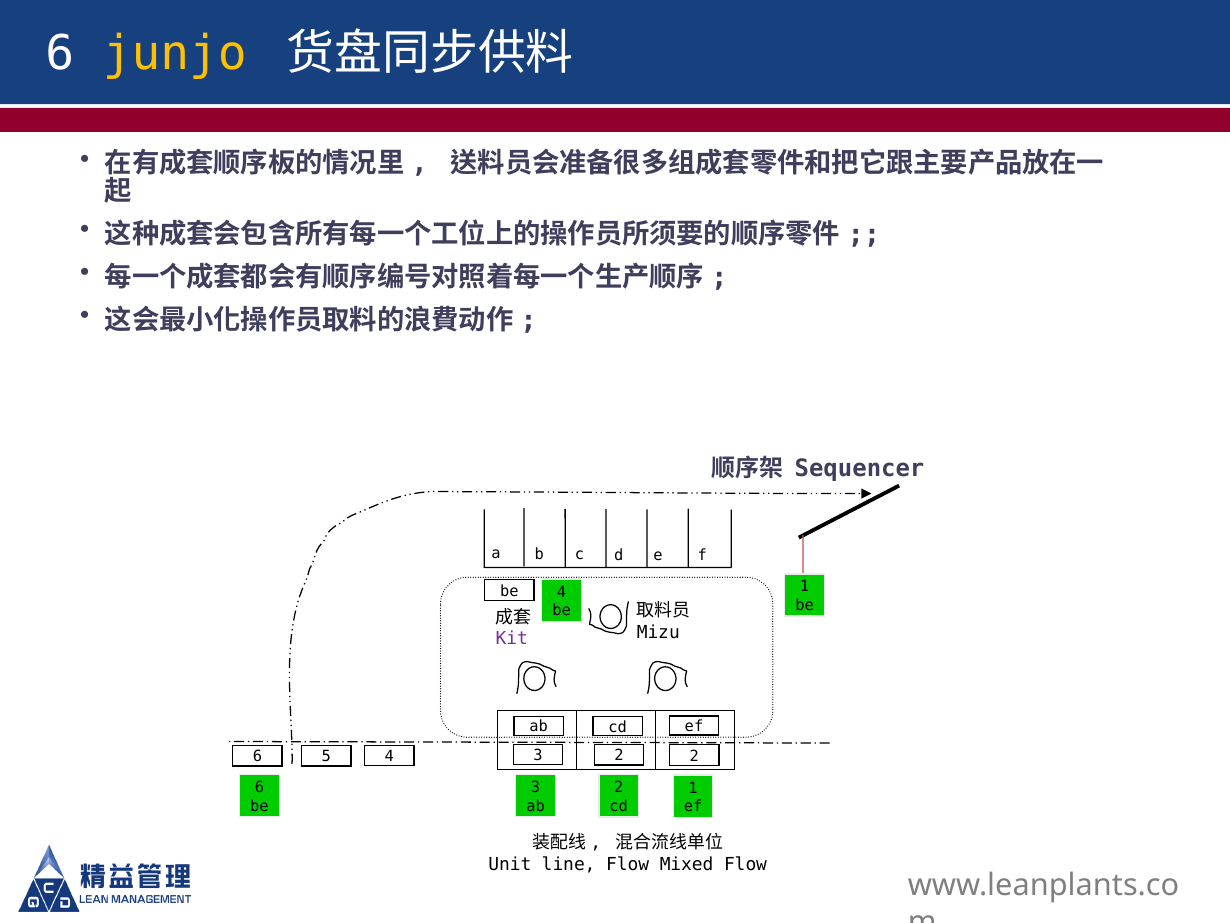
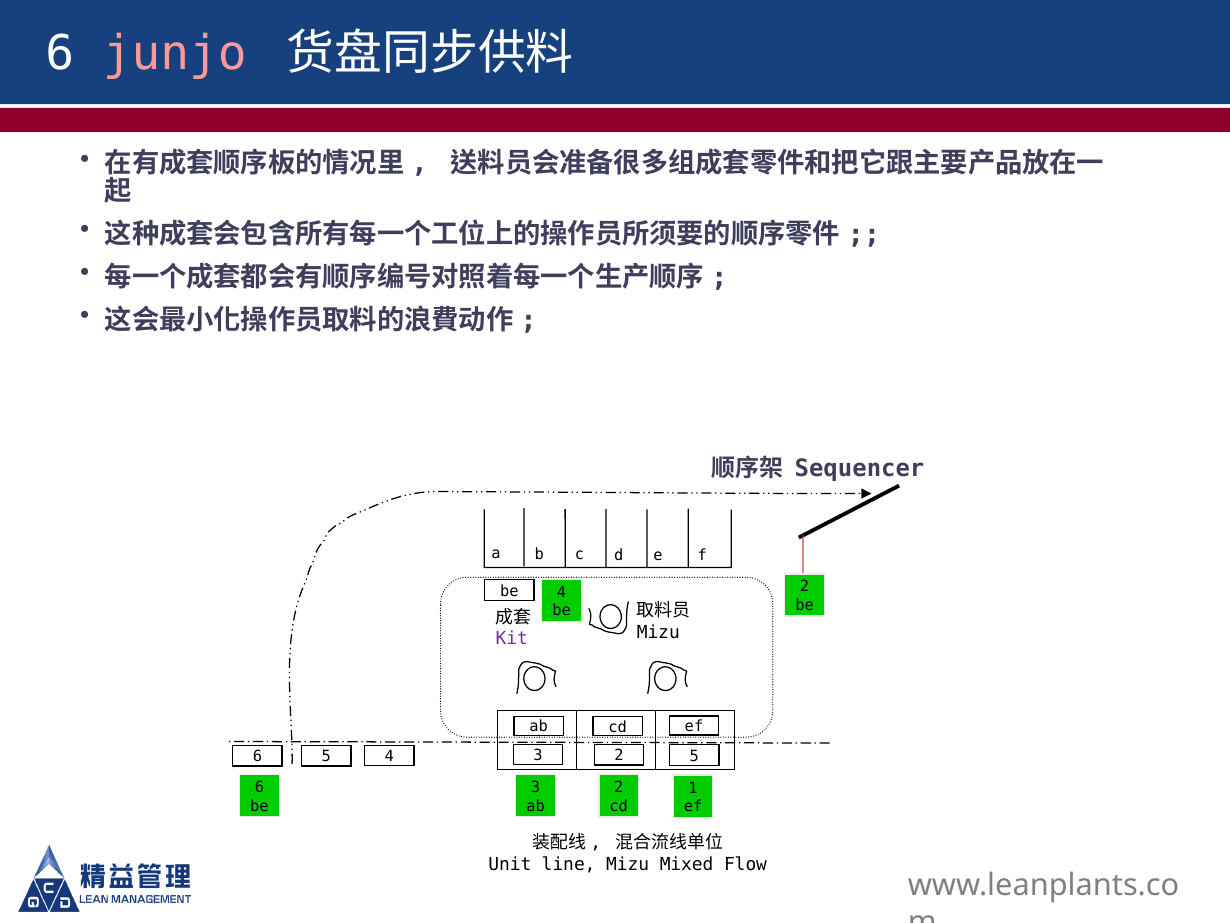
junjo colour: yellow -> pink
be 1: 1 -> 2
2 2: 2 -> 5
line Flow: Flow -> Mizu
